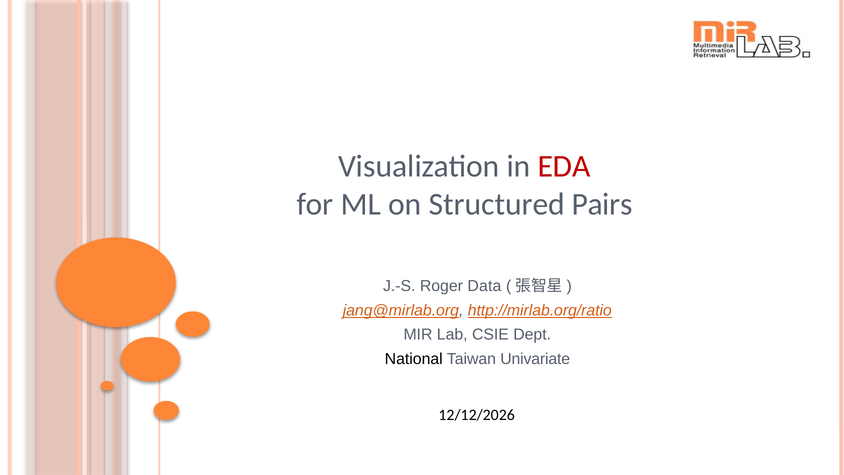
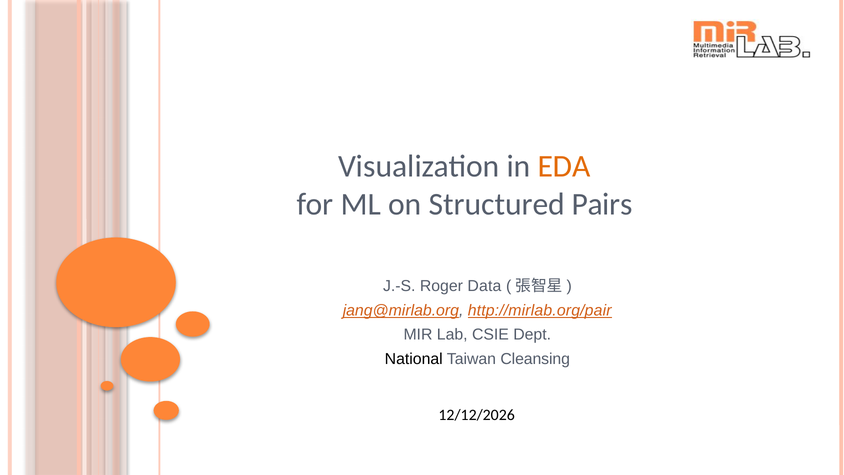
EDA colour: red -> orange
http://mirlab.org/ratio: http://mirlab.org/ratio -> http://mirlab.org/pair
Univariate: Univariate -> Cleansing
